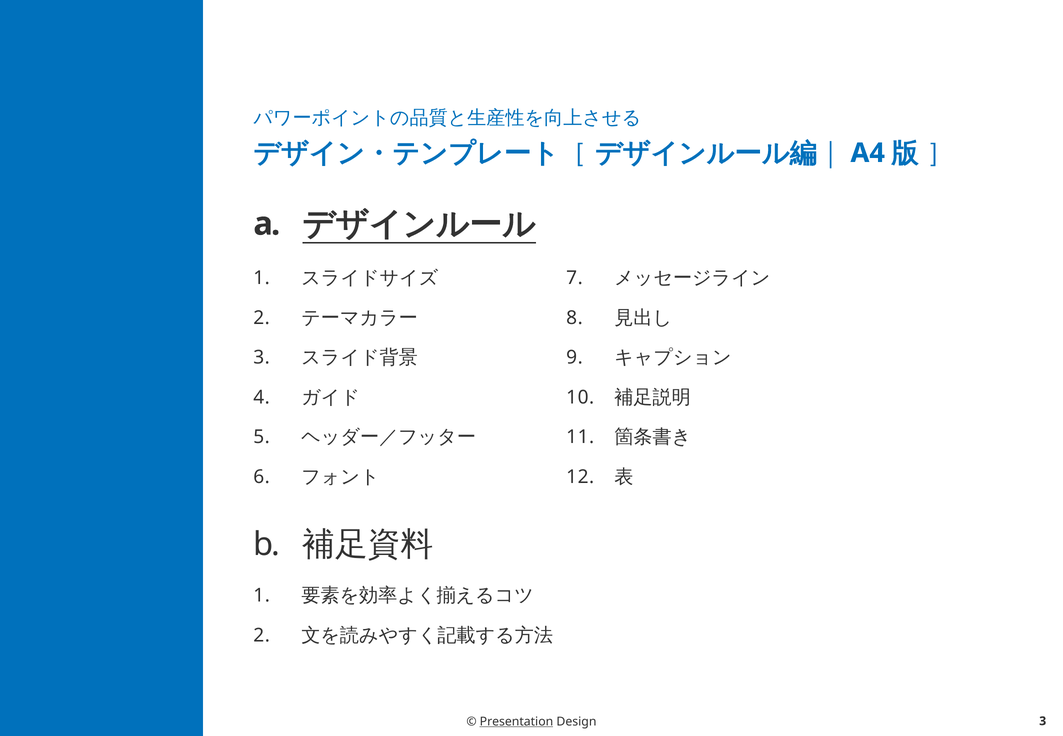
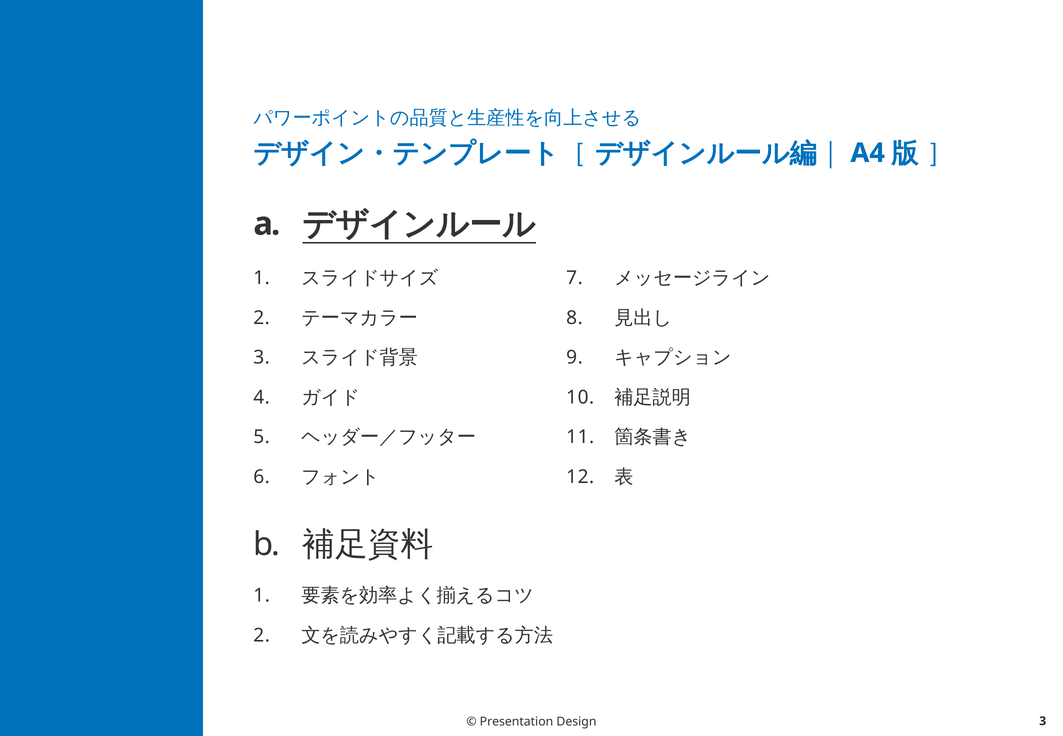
Presentation underline: present -> none
